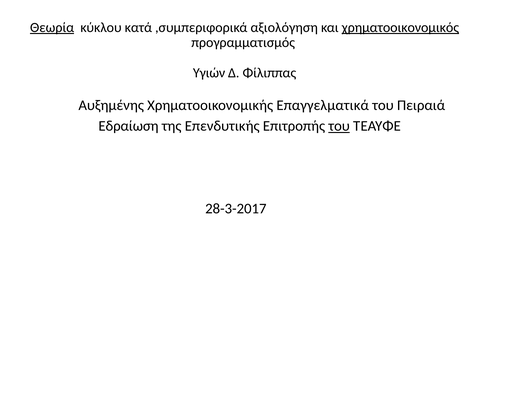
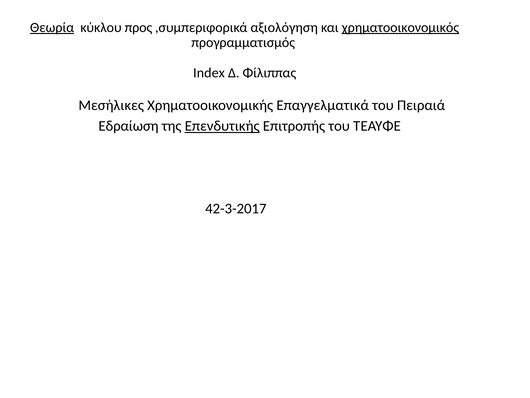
κατά: κατά -> προς
Υγιών: Υγιών -> Index
Αυξημένης: Αυξημένης -> Μεσήλικες
Επενδυτικής underline: none -> present
του at (339, 126) underline: present -> none
28-3-2017: 28-3-2017 -> 42-3-2017
